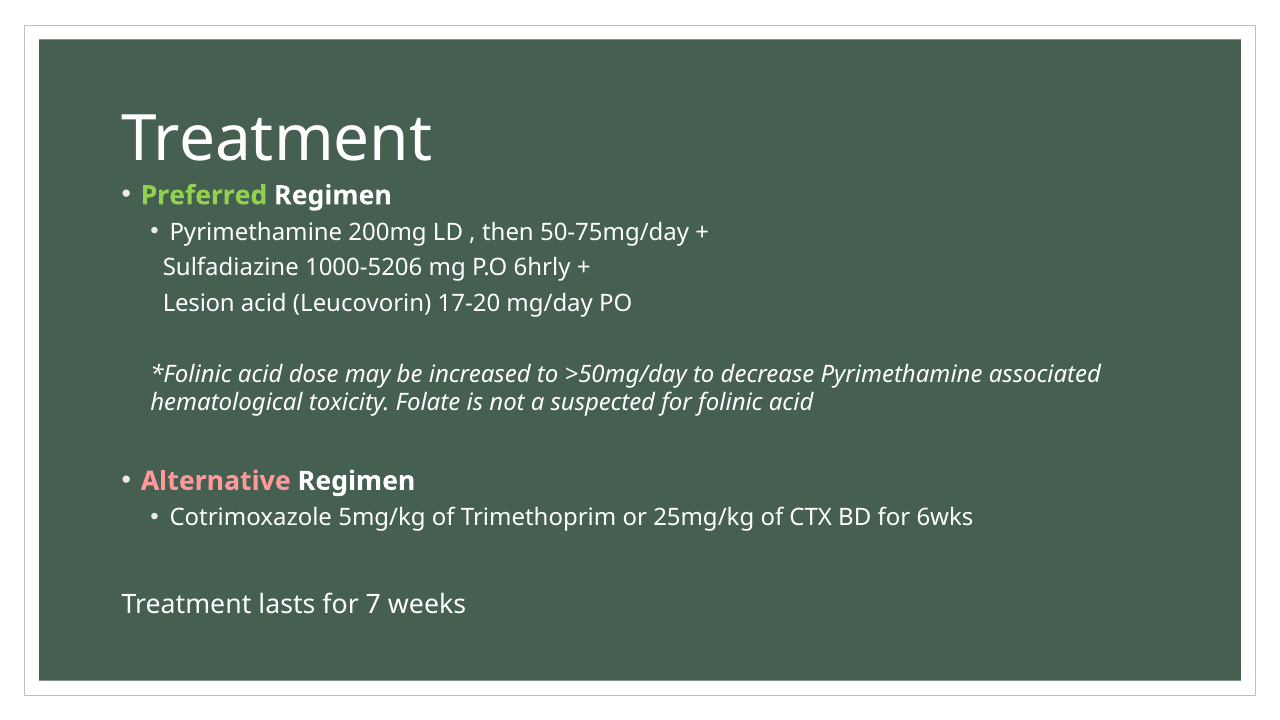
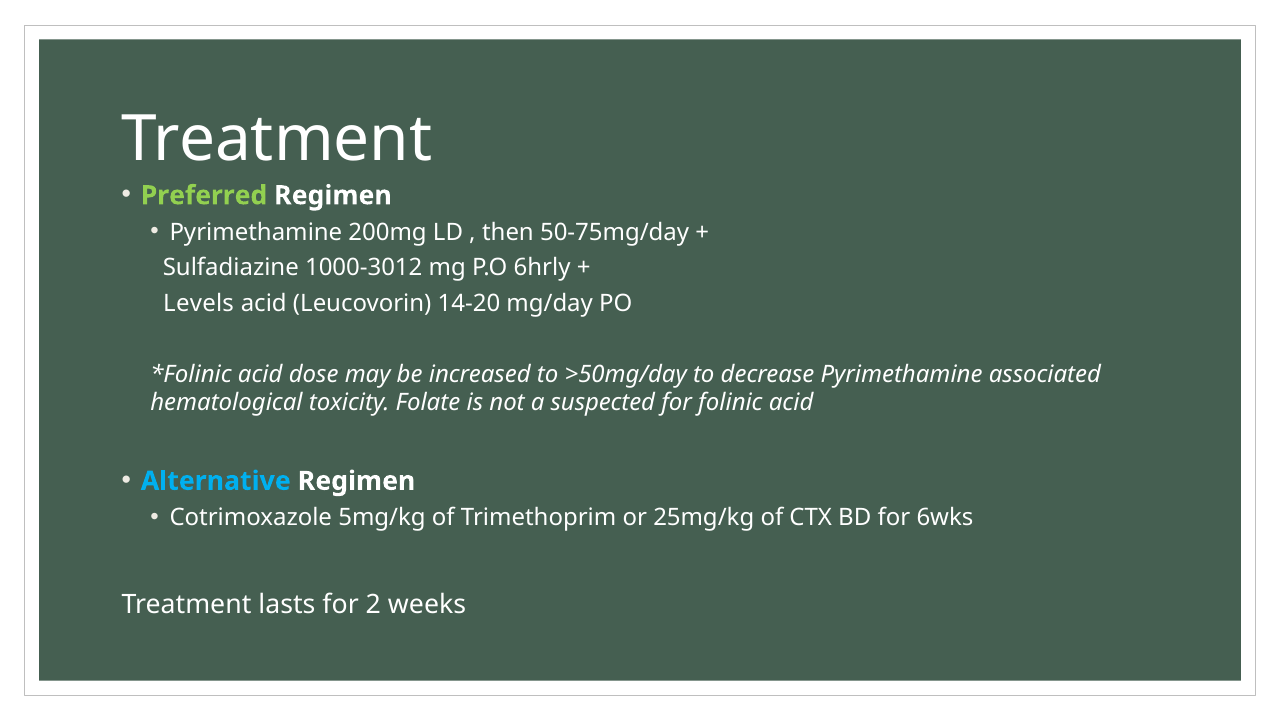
1000-5206: 1000-5206 -> 1000-3012
Lesion: Lesion -> Levels
17-20: 17-20 -> 14-20
Alternative colour: pink -> light blue
7: 7 -> 2
